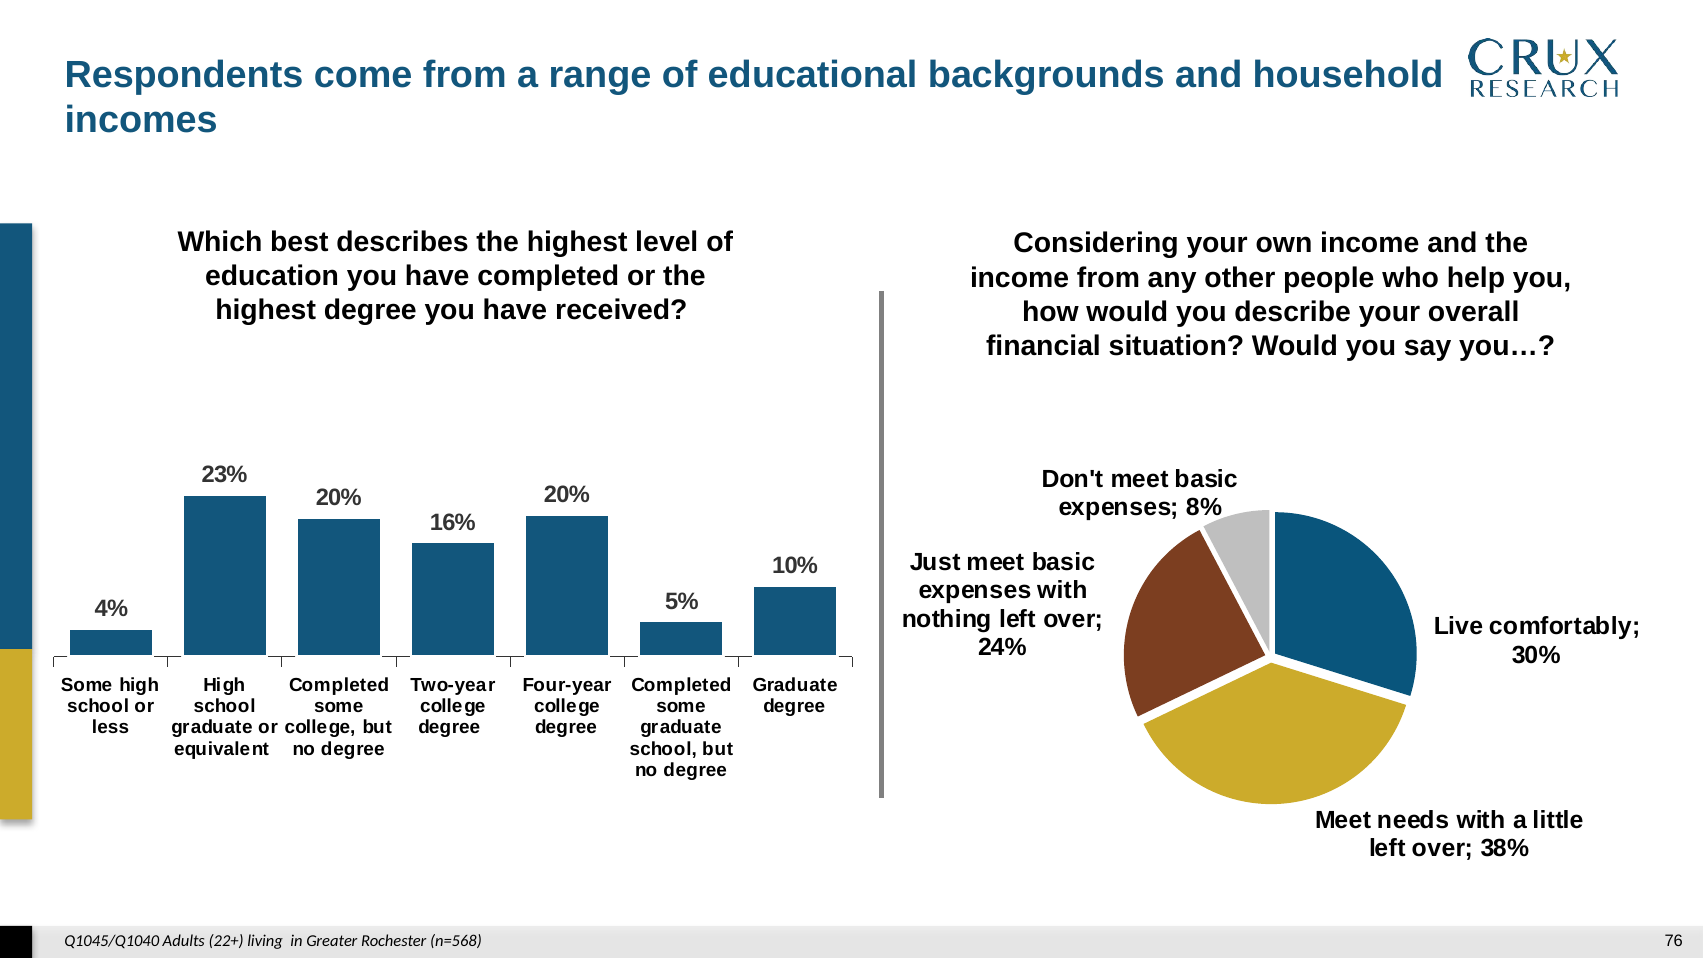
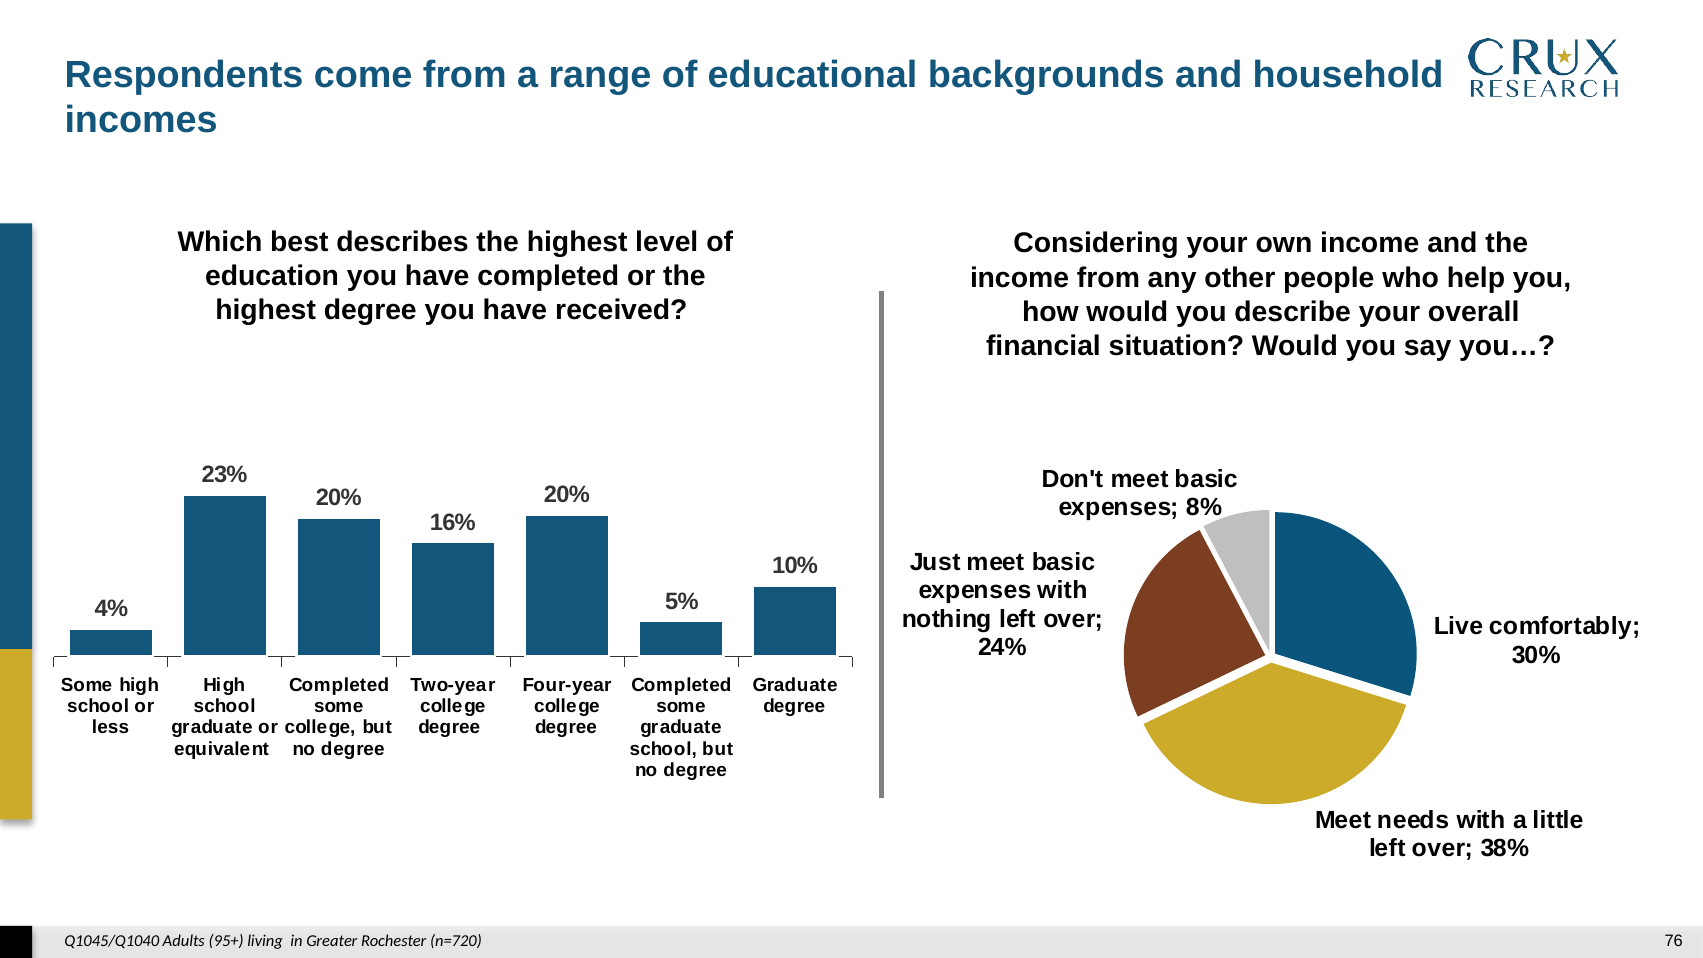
22+: 22+ -> 95+
n=568: n=568 -> n=720
